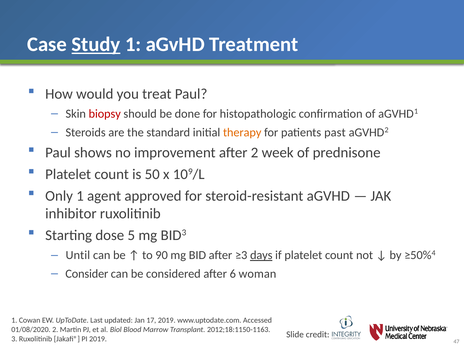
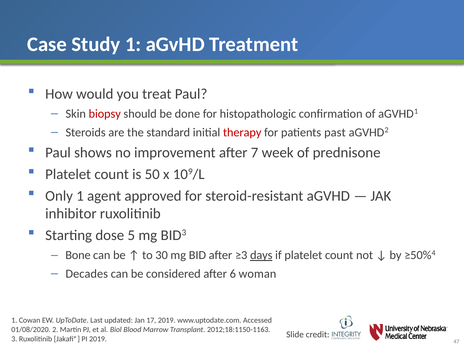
Study underline: present -> none
therapy colour: orange -> red
after 2: 2 -> 7
Until: Until -> Bone
90: 90 -> 30
Consider: Consider -> Decades
